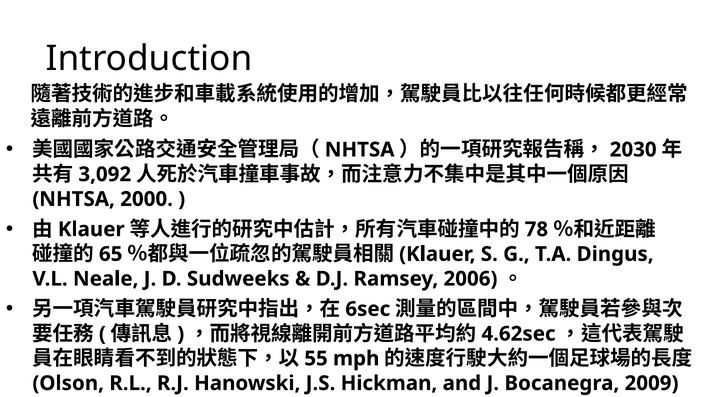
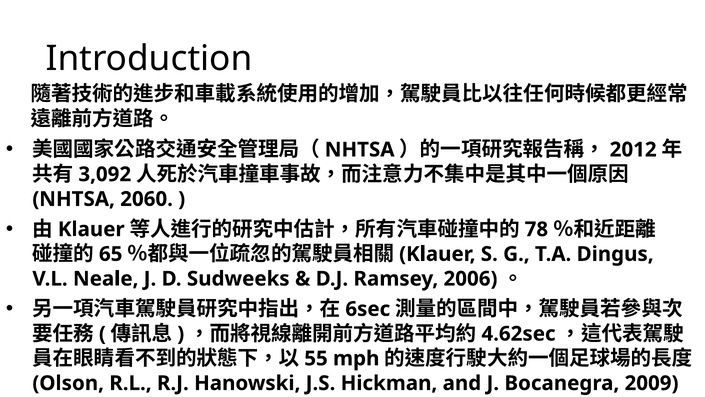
2030: 2030 -> 2012
2000: 2000 -> 2060
